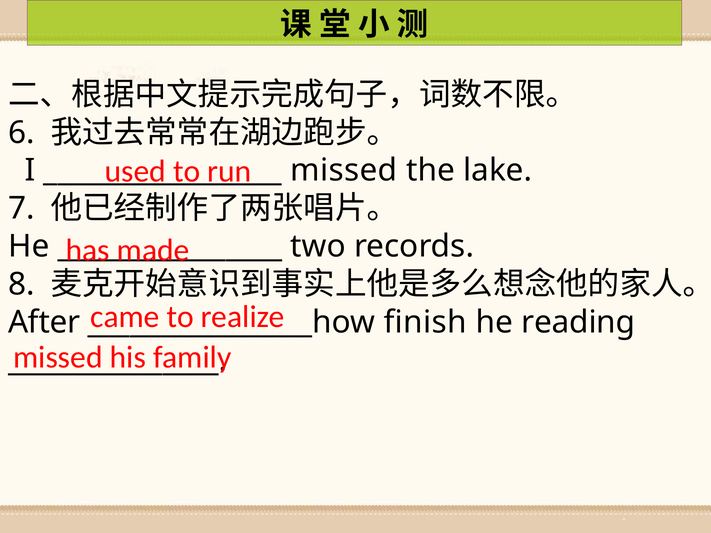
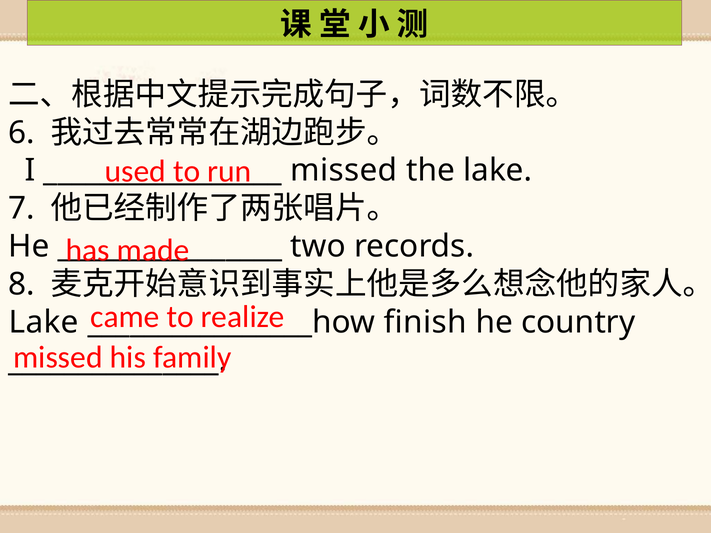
After at (44, 322): After -> Lake
reading: reading -> country
